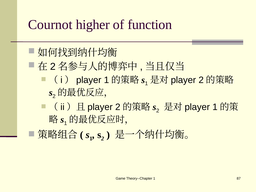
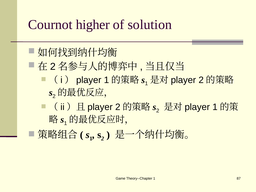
function: function -> solution
